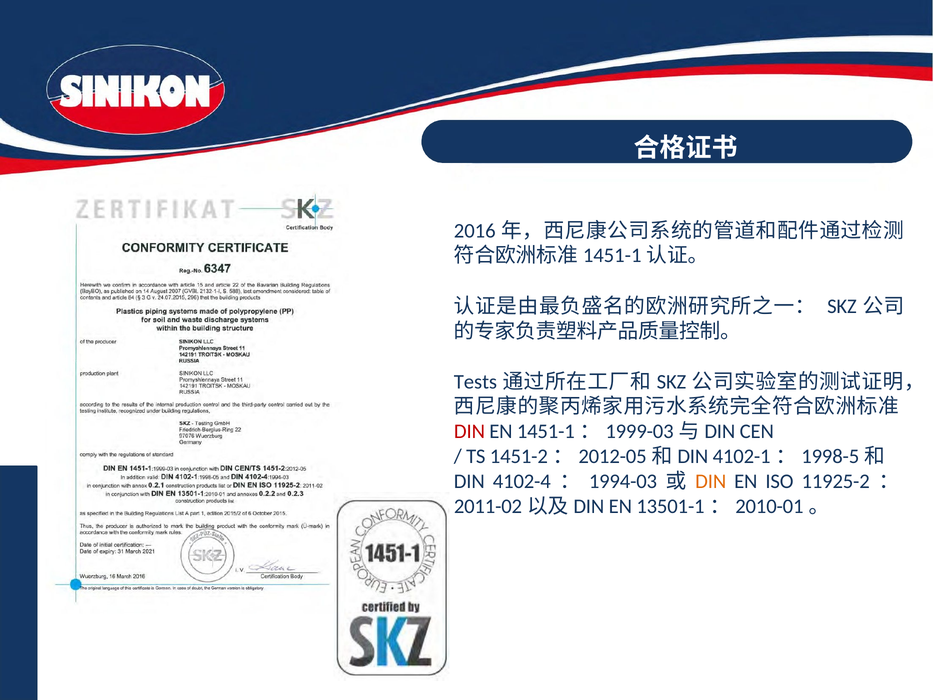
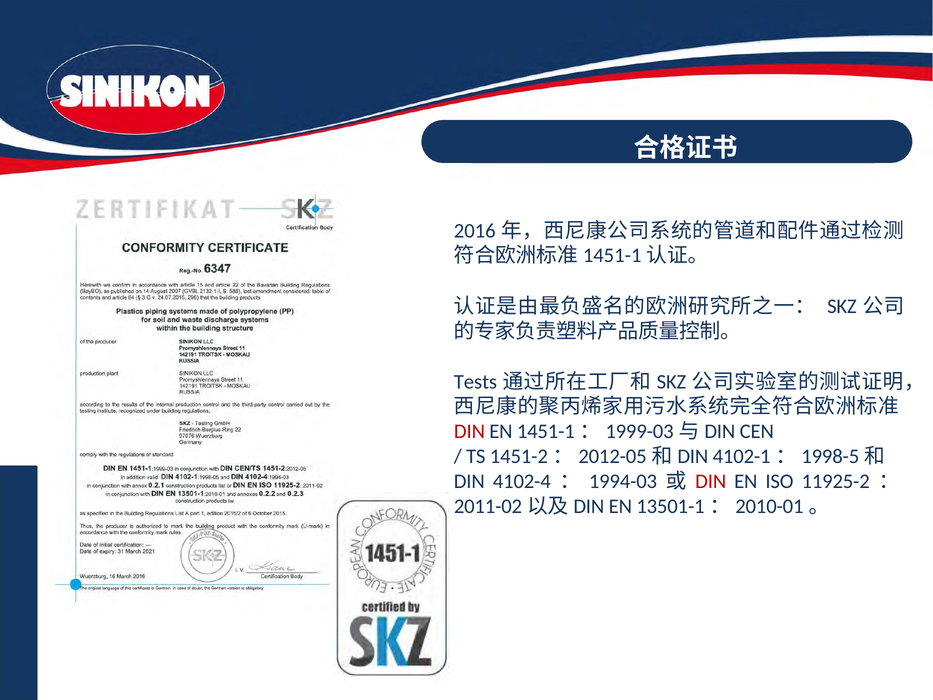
DIN at (711, 481) colour: orange -> red
